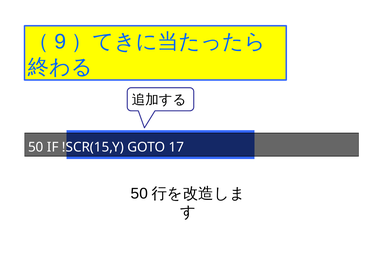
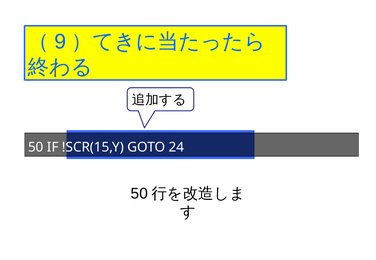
17: 17 -> 24
